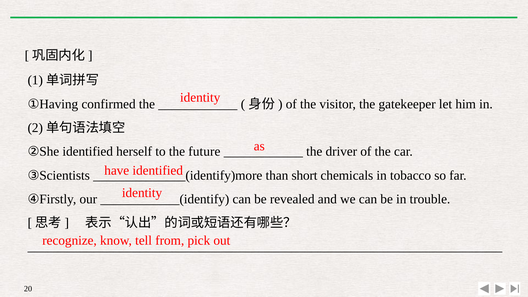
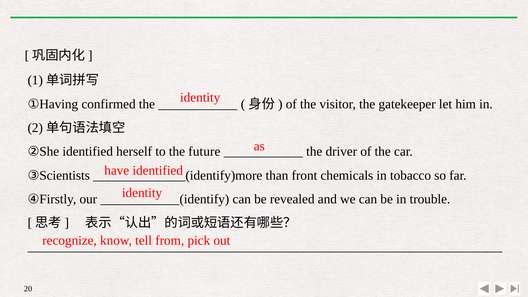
short: short -> front
